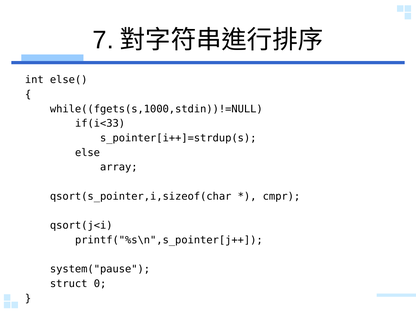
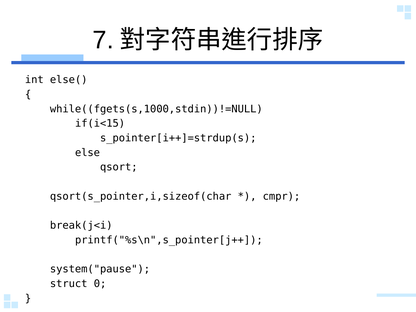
if(i<33: if(i<33 -> if(i<15
array: array -> qsort
qsort(j<i: qsort(j<i -> break(j<i
